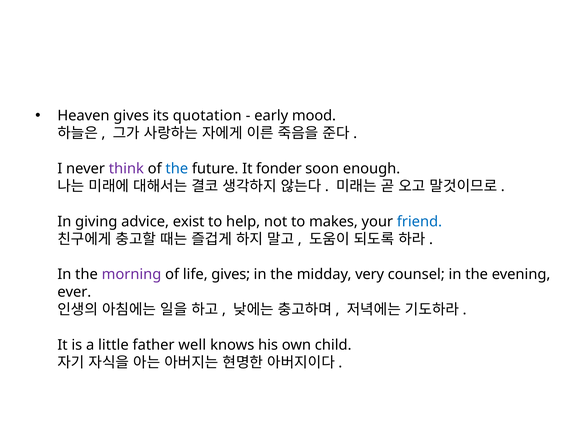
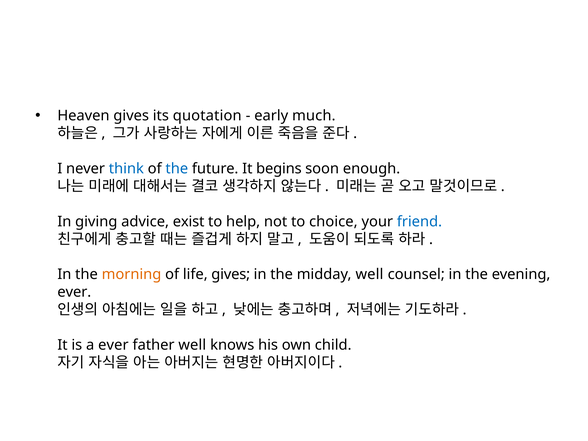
mood: mood -> much
think colour: purple -> blue
fonder: fonder -> begins
makes: makes -> choice
morning colour: purple -> orange
midday very: very -> well
a little: little -> ever
